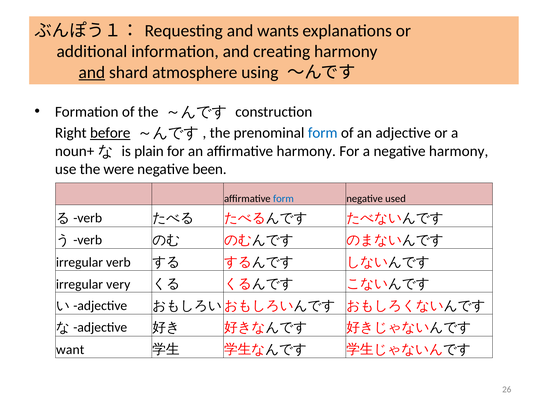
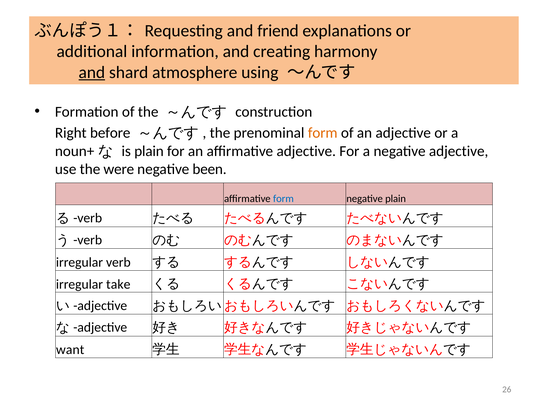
wants: wants -> friend
before underline: present -> none
form at (323, 133) colour: blue -> orange
affirmative harmony: harmony -> adjective
negative harmony: harmony -> adjective
negative used: used -> plain
very: very -> take
